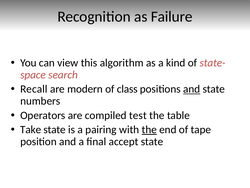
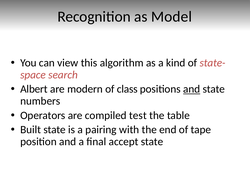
Failure: Failure -> Model
Recall: Recall -> Albert
Take: Take -> Built
the at (149, 129) underline: present -> none
